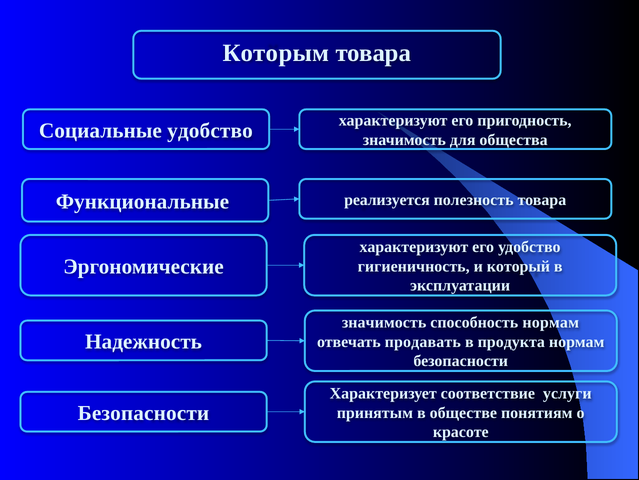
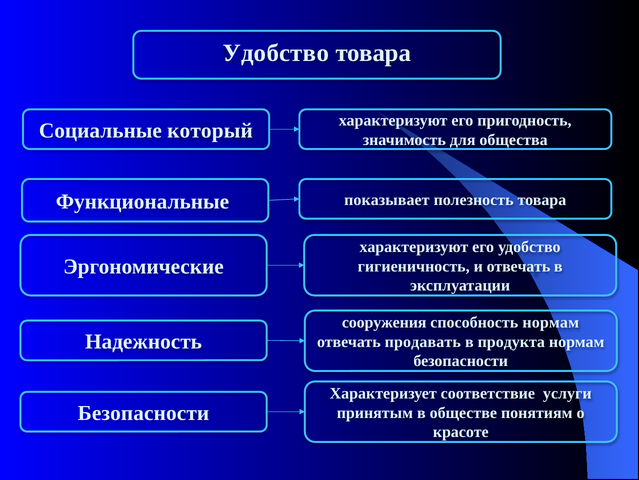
Которым at (276, 53): Которым -> Удобство
Социальные удобство: удобство -> который
реализуется: реализуется -> показывает
и который: который -> отвечать
значимость at (384, 322): значимость -> сооружения
